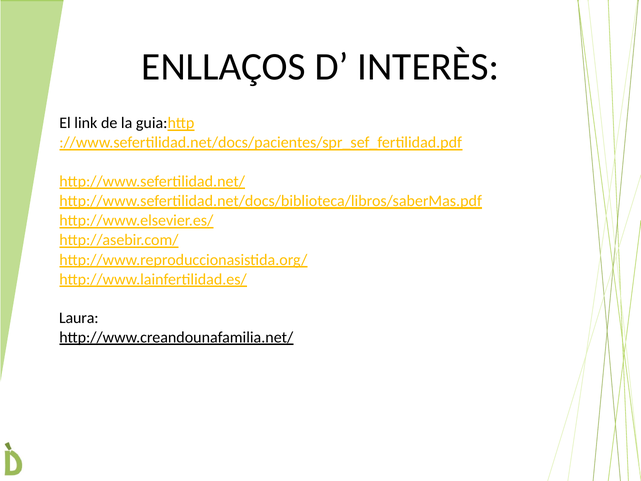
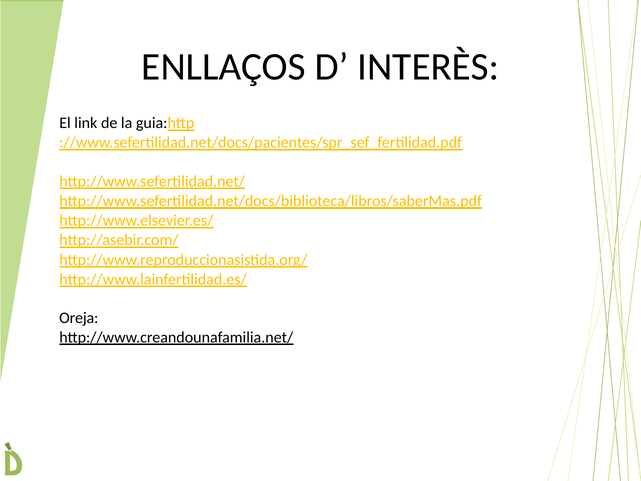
Laura: Laura -> Oreja
